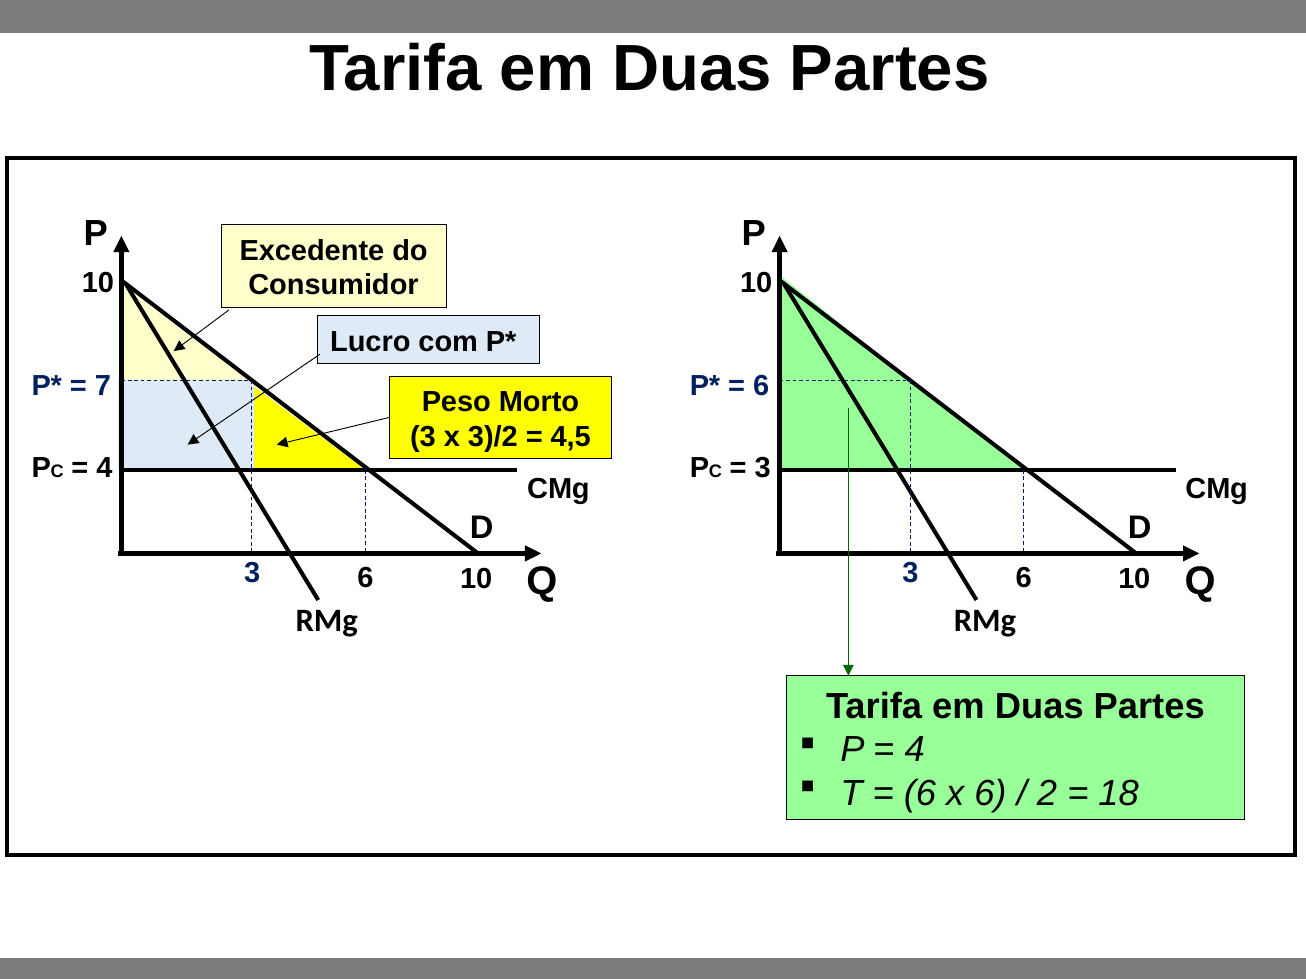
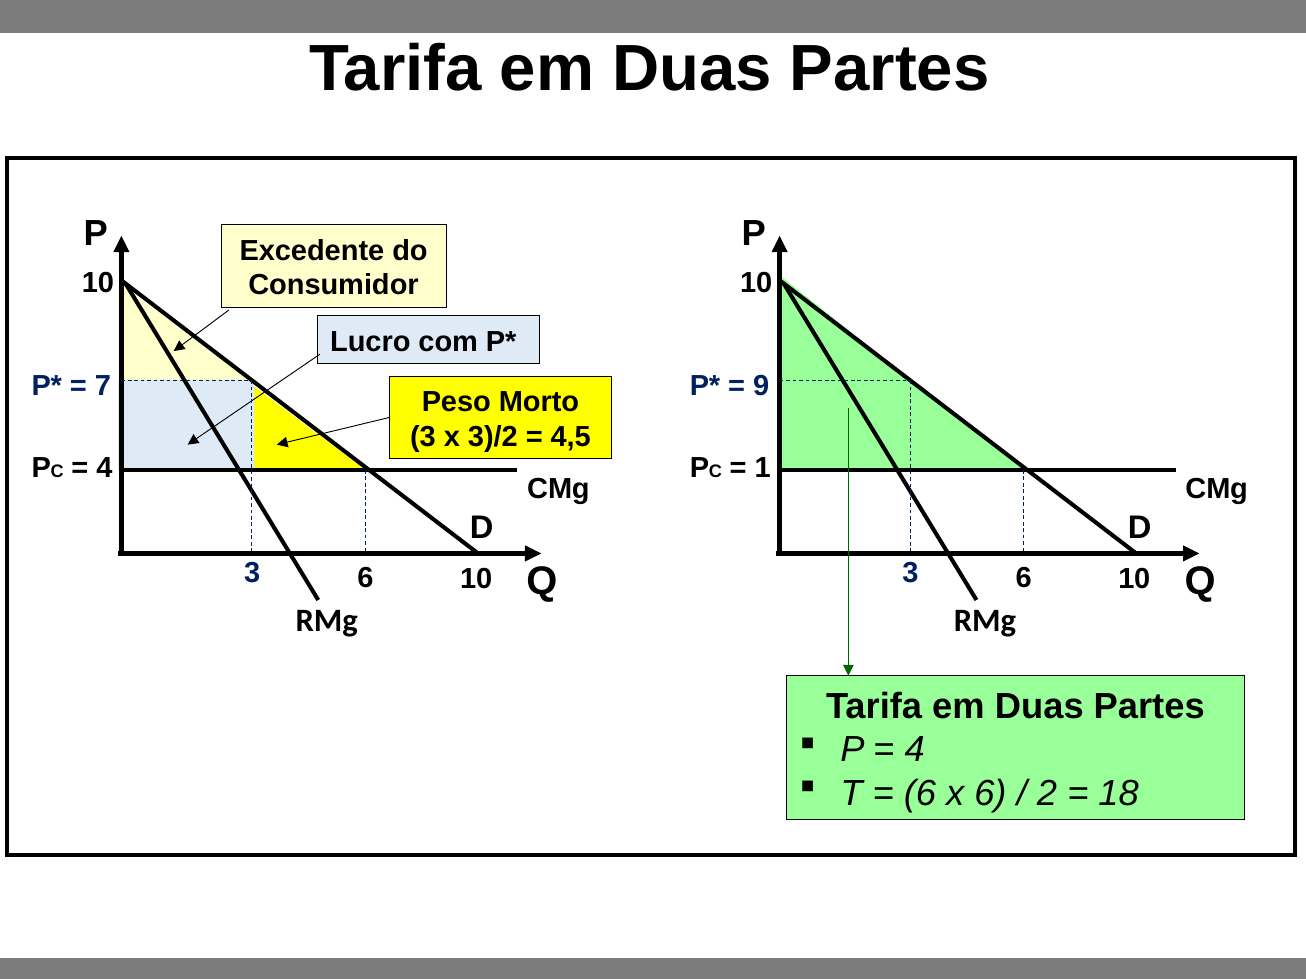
6 at (761, 386): 6 -> 9
3 at (763, 468): 3 -> 1
